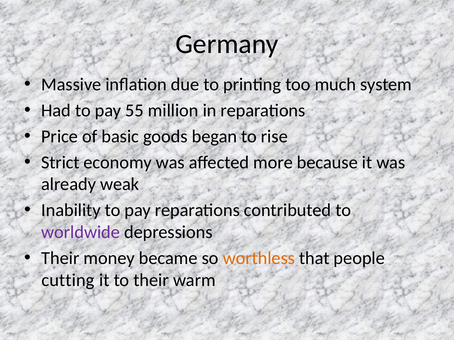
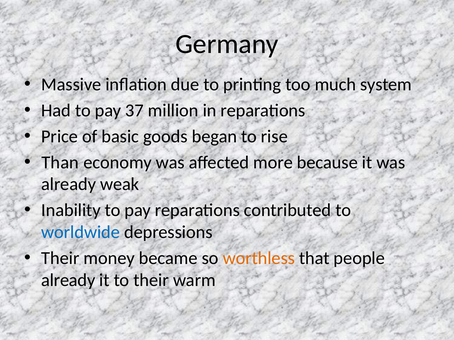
55: 55 -> 37
Strict: Strict -> Than
worldwide colour: purple -> blue
cutting at (68, 280): cutting -> already
